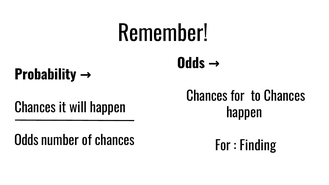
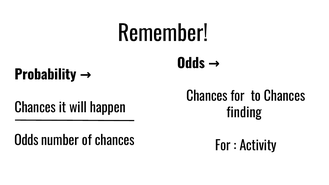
happen at (244, 113): happen -> finding
Finding: Finding -> Activity
